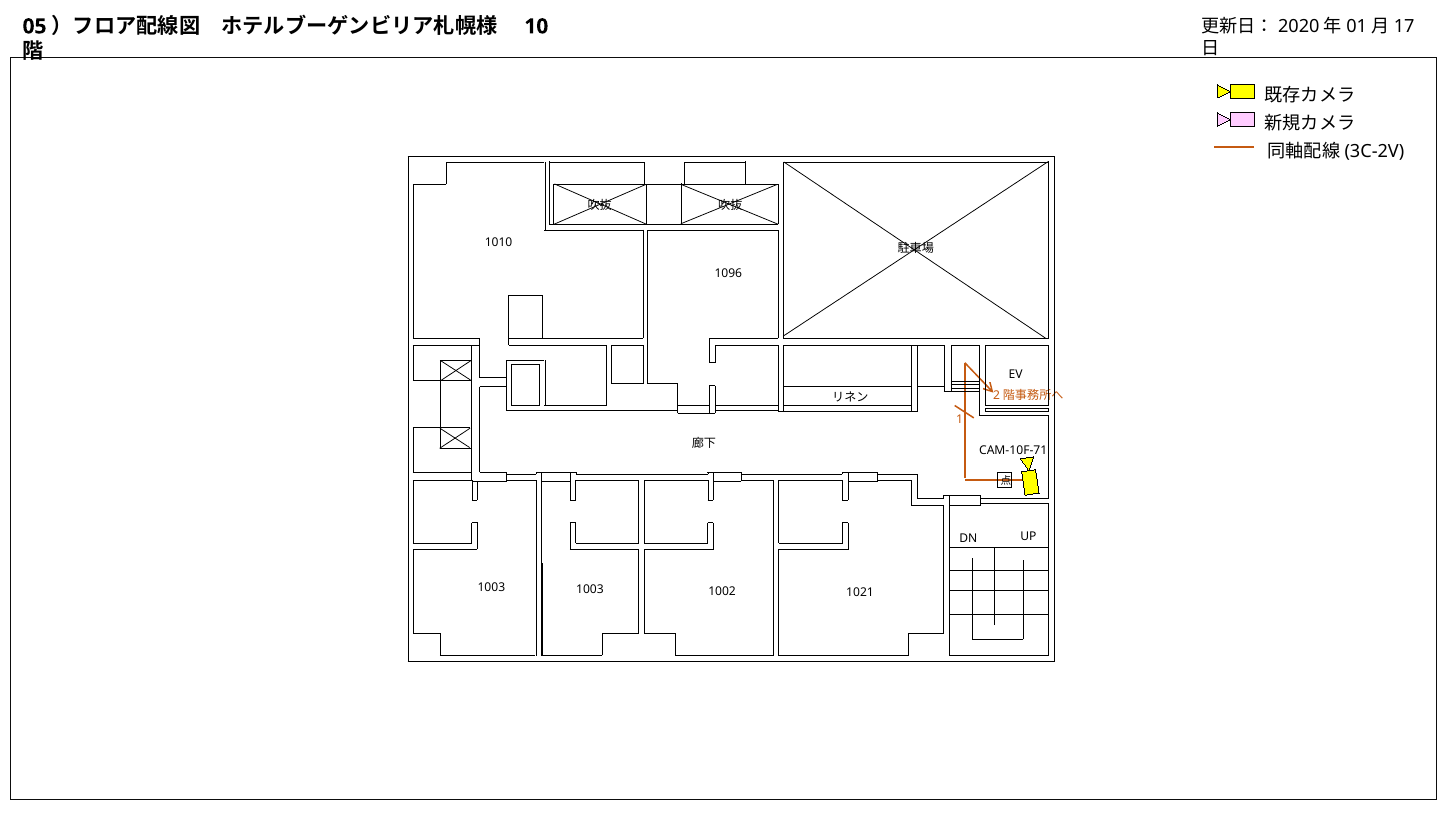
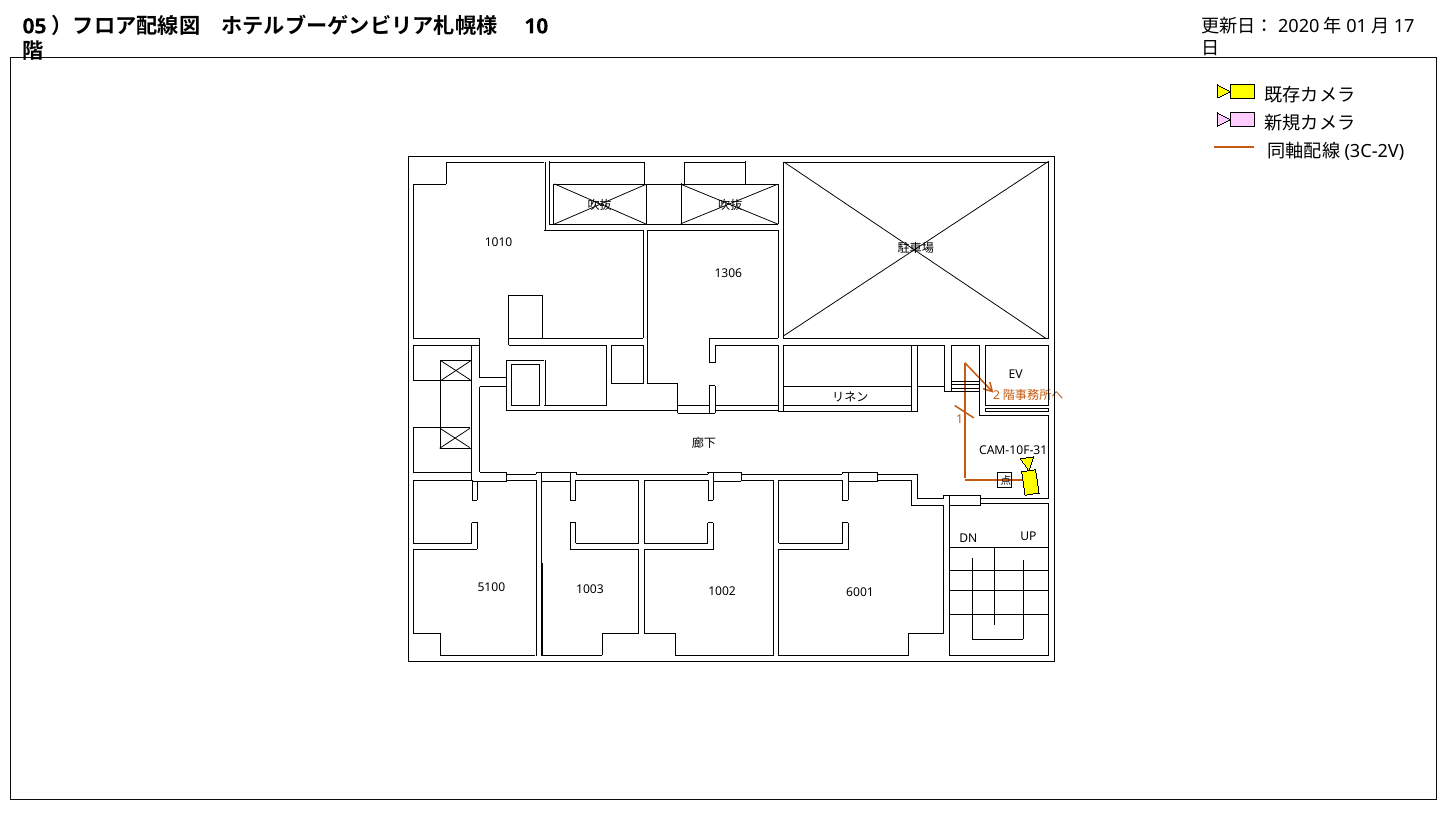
1096: 1096 -> 1306
CAM-10F-71: CAM-10F-71 -> CAM-10F-31
1003 at (491, 588): 1003 -> 5100
1021: 1021 -> 6001
